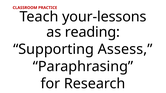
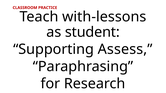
your-lessons: your-lessons -> with-lessons
reading: reading -> student
